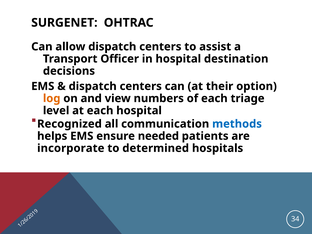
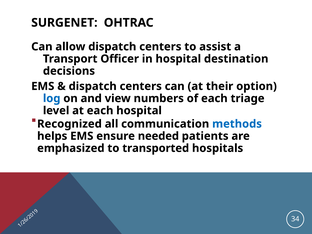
log colour: orange -> blue
incorporate: incorporate -> emphasized
determined: determined -> transported
